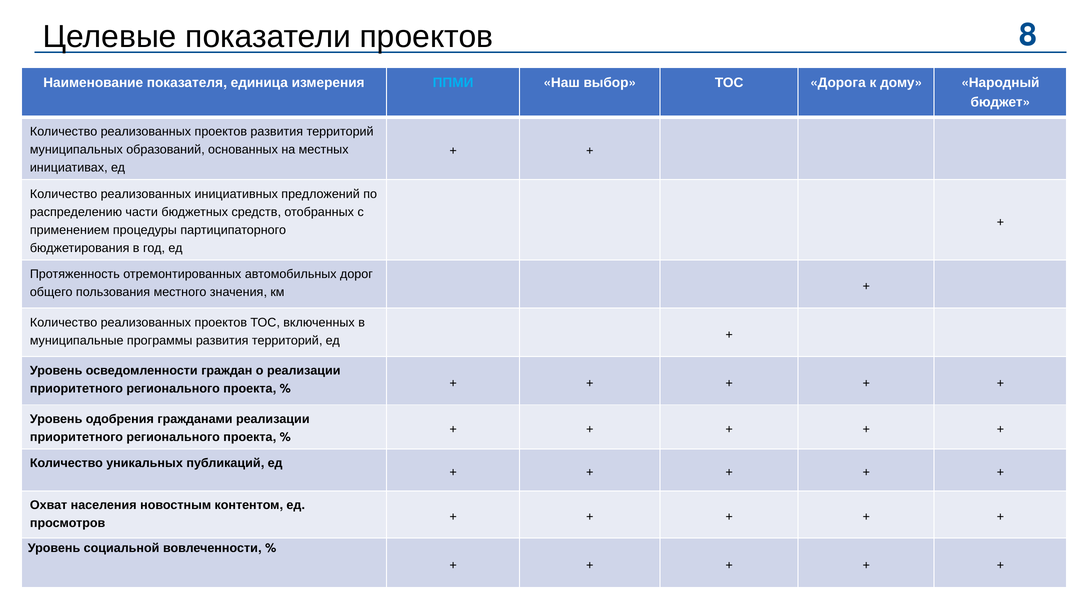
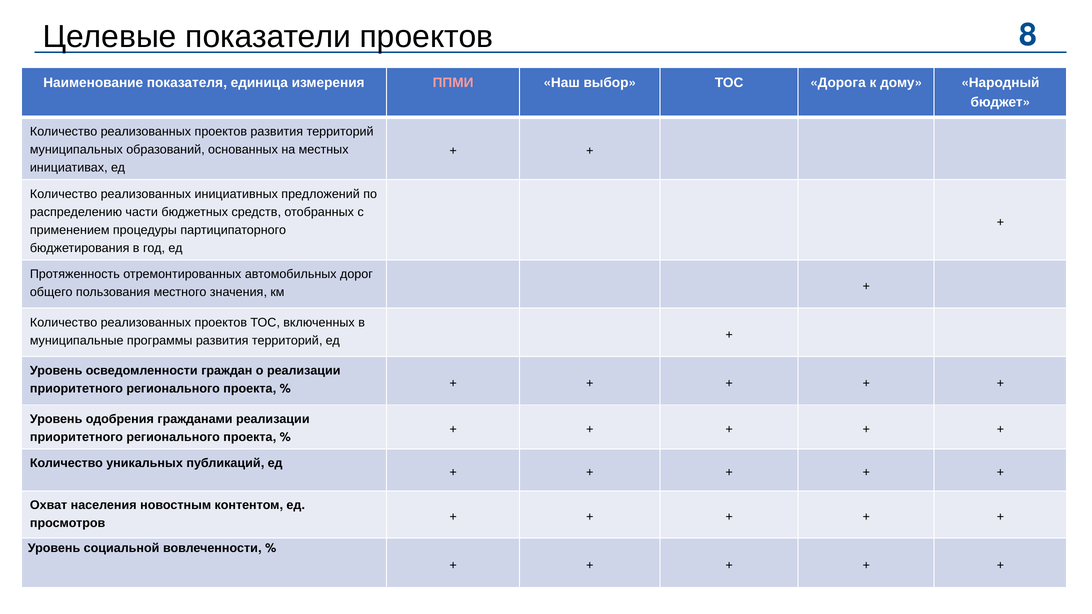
ППМИ colour: light blue -> pink
